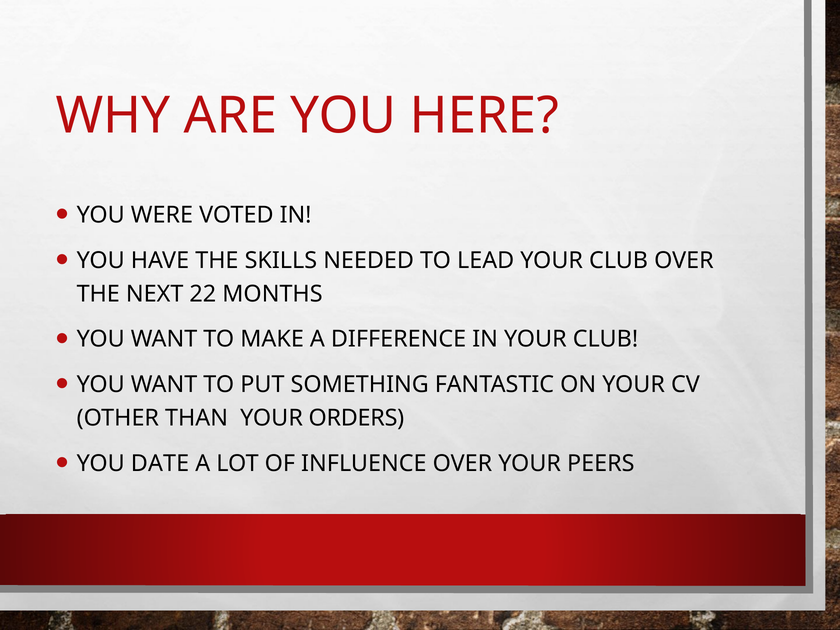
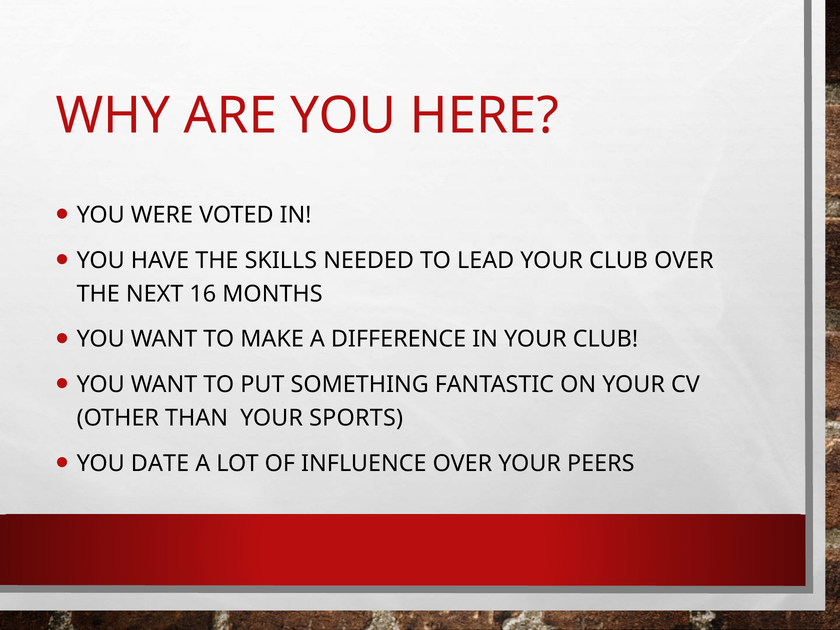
22: 22 -> 16
ORDERS: ORDERS -> SPORTS
